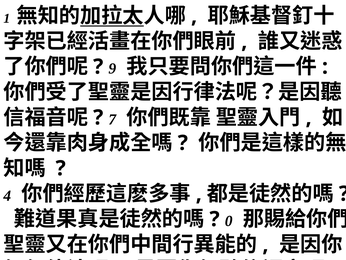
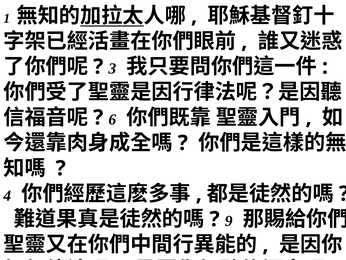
9: 9 -> 3
7: 7 -> 6
0: 0 -> 9
